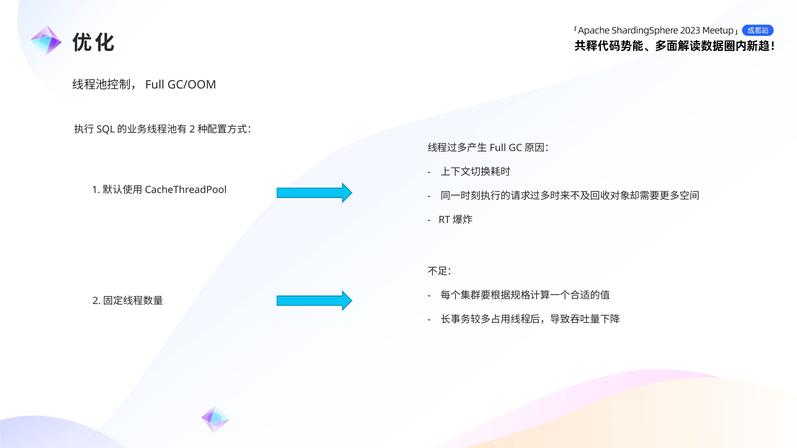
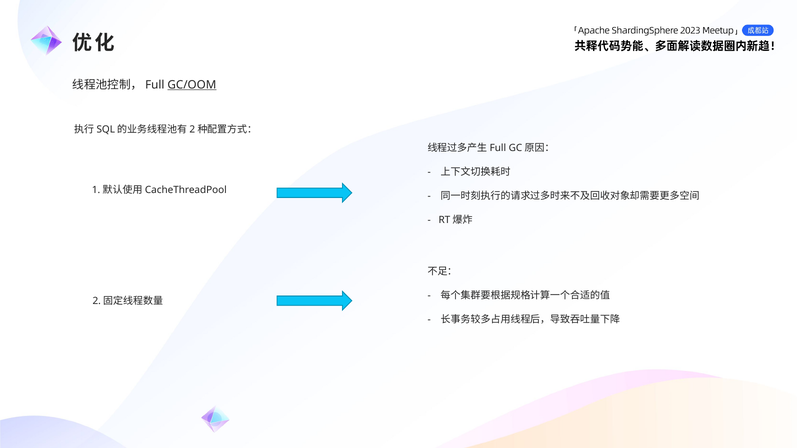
GC/OOM underline: none -> present
